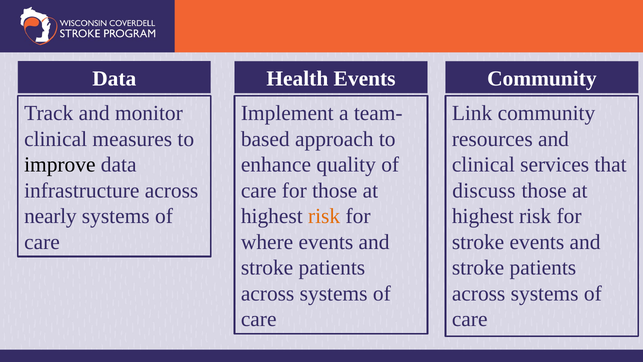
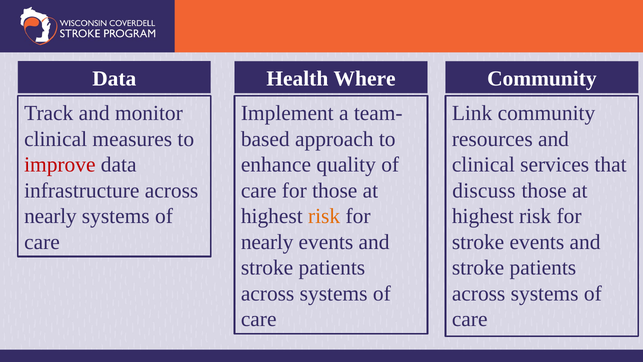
Health Events: Events -> Where
improve colour: black -> red
where at (267, 242): where -> nearly
